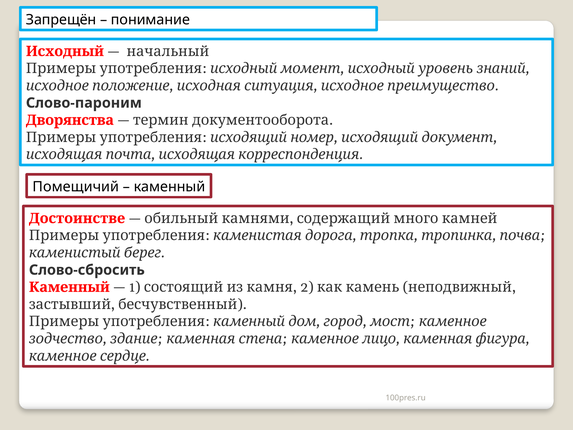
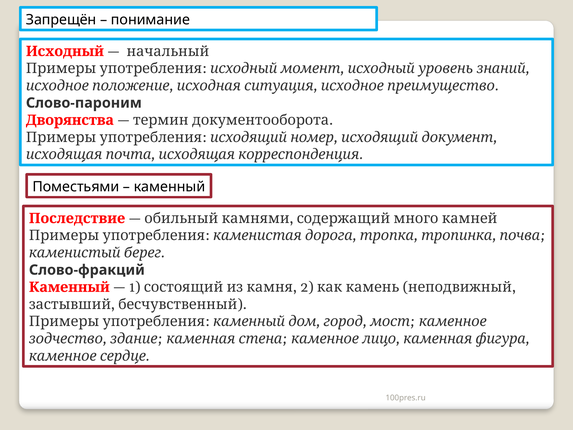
Помещичий: Помещичий -> Поместьями
Достоинстве: Достоинстве -> Последствие
Слово-сбросить: Слово-сбросить -> Слово-фракций
